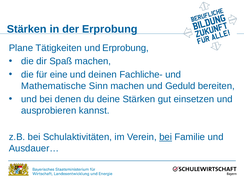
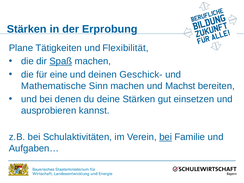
und Erprobung: Erprobung -> Flexibilität
Spaß underline: none -> present
Fachliche-: Fachliche- -> Geschick-
Geduld: Geduld -> Machst
Ausdauer…: Ausdauer… -> Aufgaben…
